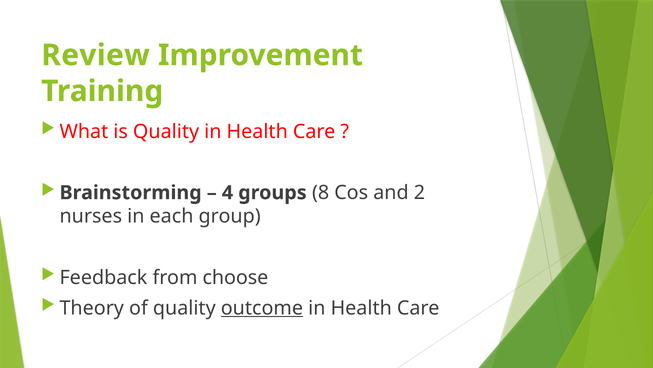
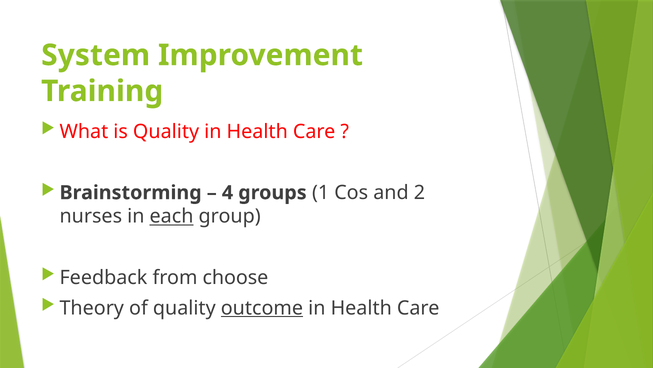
Review: Review -> System
8: 8 -> 1
each underline: none -> present
